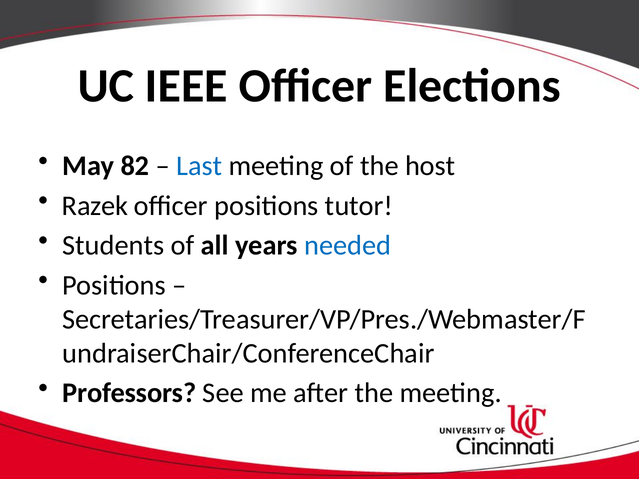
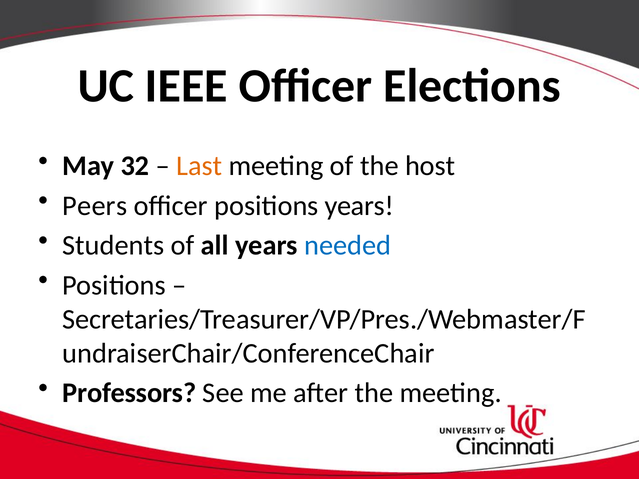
82: 82 -> 32
Last colour: blue -> orange
Razek: Razek -> Peers
positions tutor: tutor -> years
